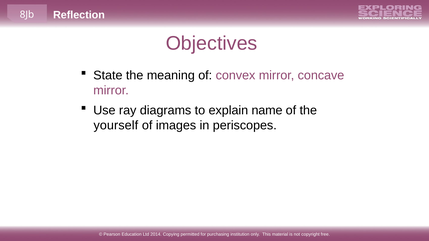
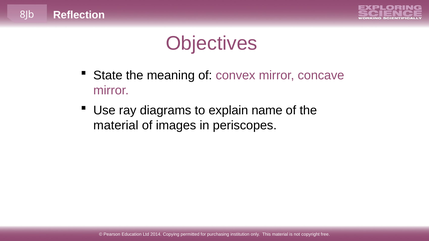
yourself at (116, 125): yourself -> material
